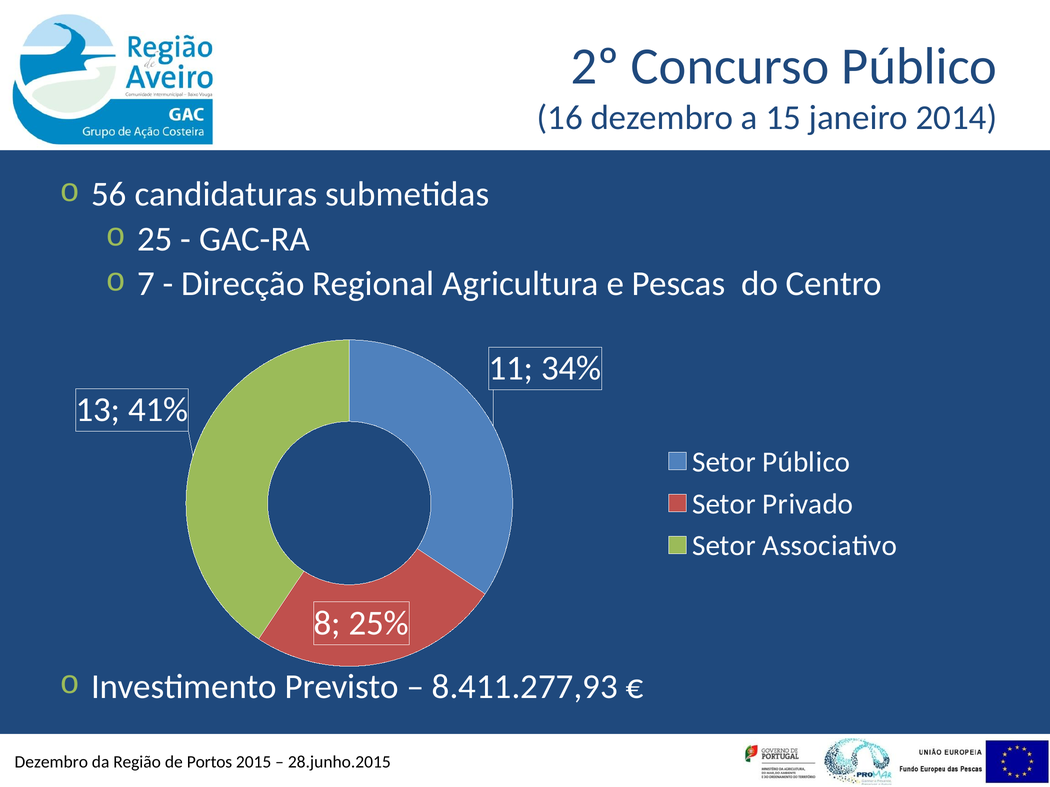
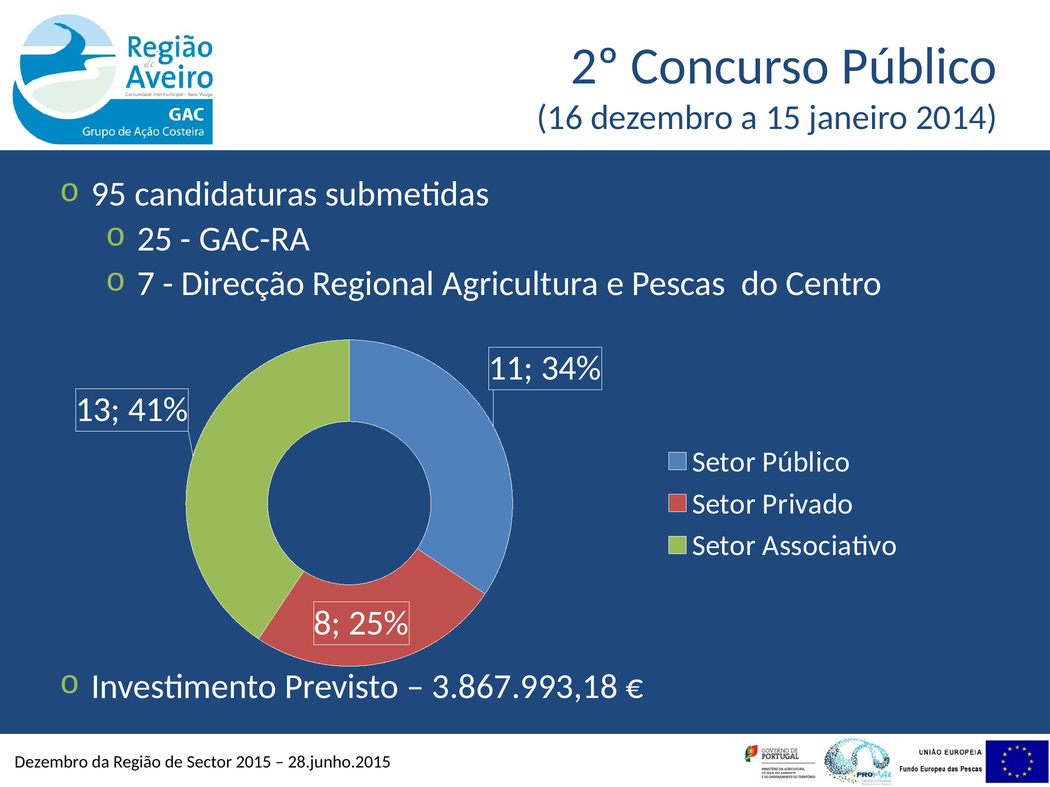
56: 56 -> 95
8.411.277,93: 8.411.277,93 -> 3.867.993,18
Portos: Portos -> Sector
